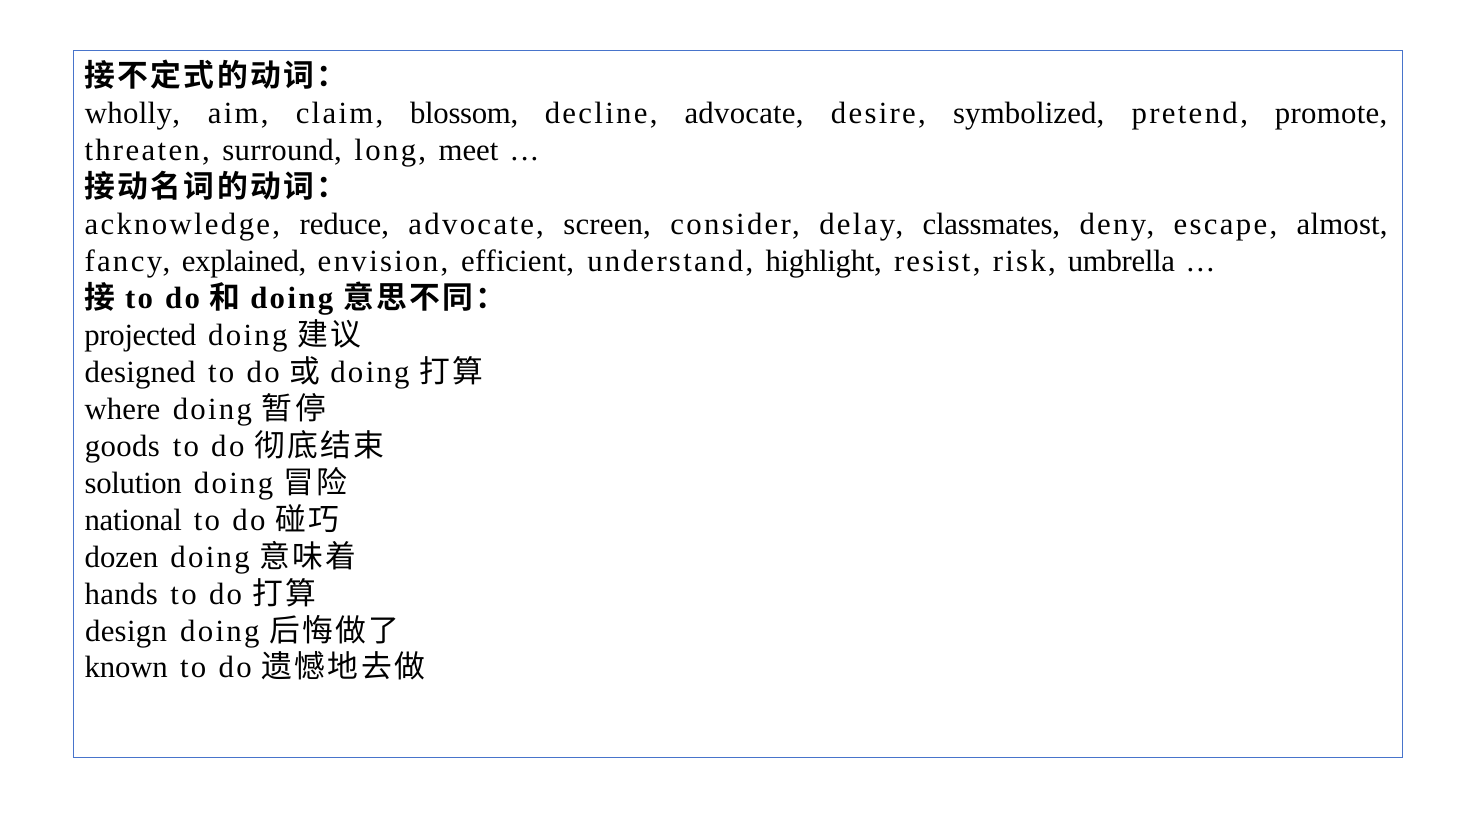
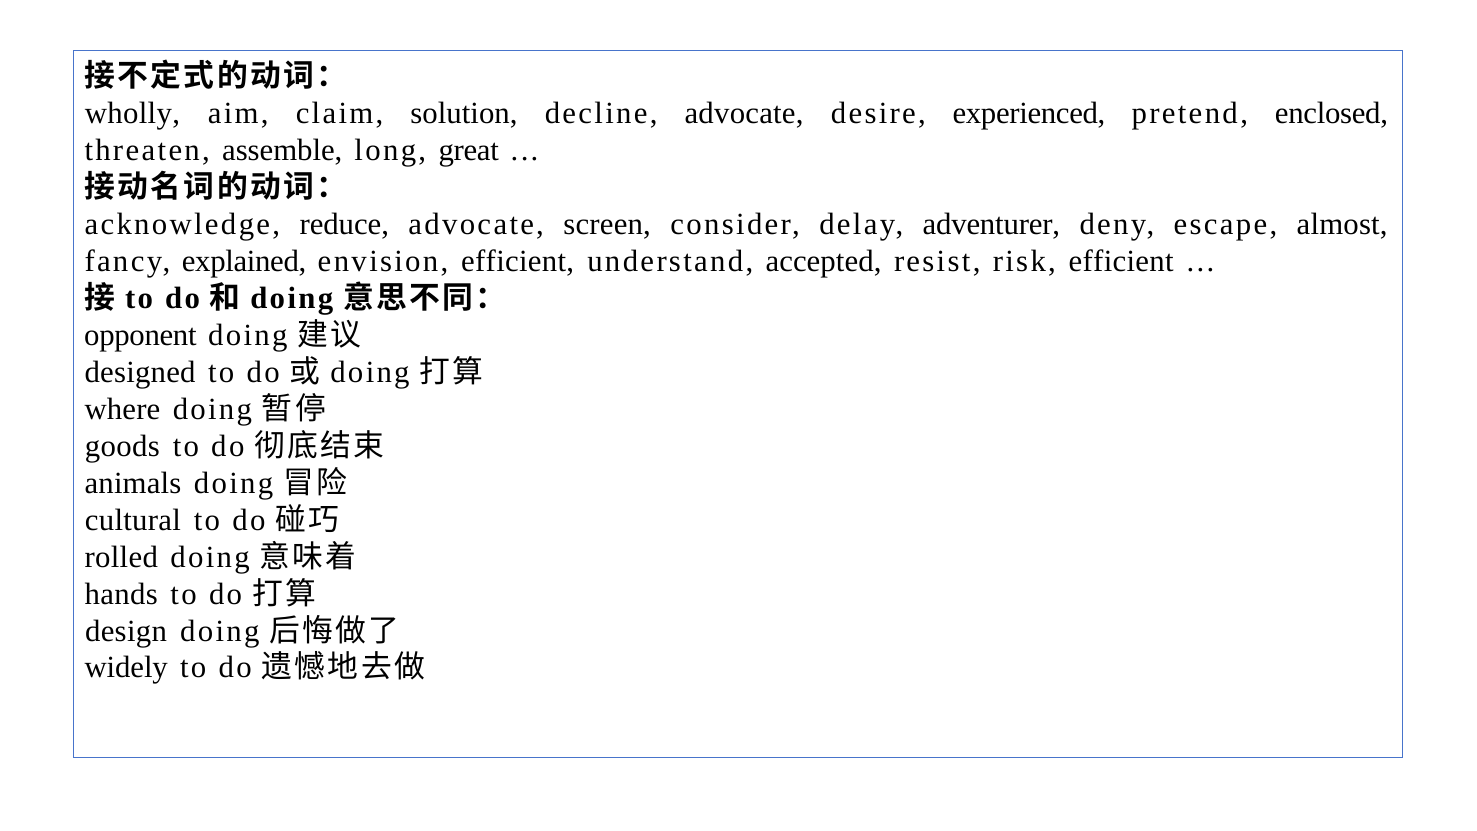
blossom: blossom -> solution
symbolized: symbolized -> experienced
promote: promote -> enclosed
surround: surround -> assemble
meet: meet -> great
classmates: classmates -> adventurer
highlight: highlight -> accepted
risk umbrella: umbrella -> efficient
projected: projected -> opponent
solution: solution -> animals
national: national -> cultural
dozen: dozen -> rolled
known: known -> widely
